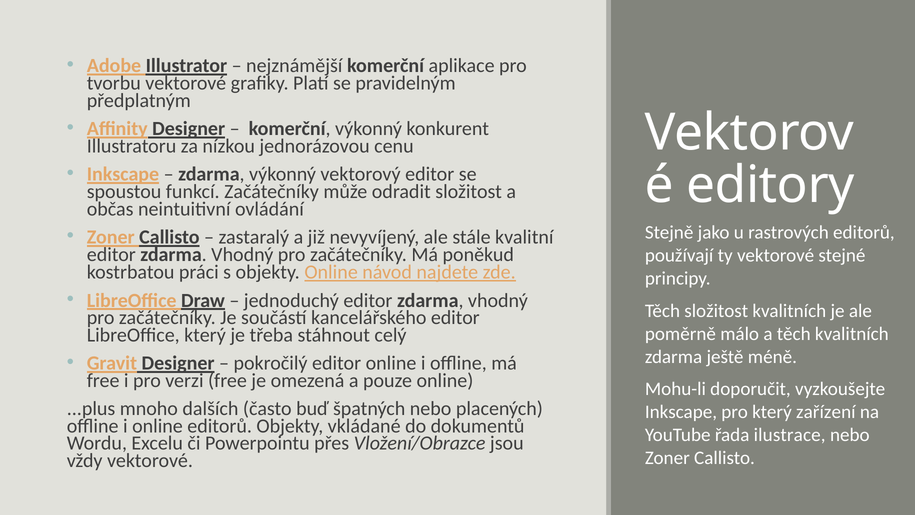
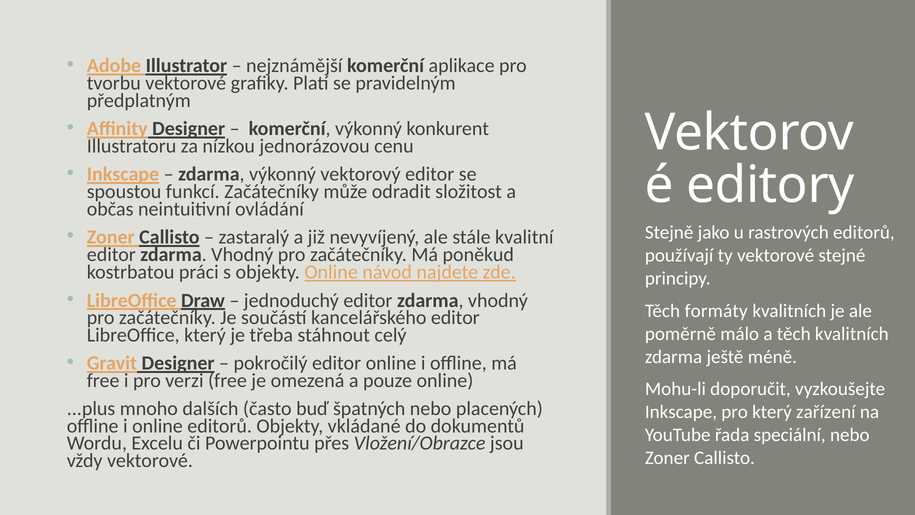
Těch složitost: složitost -> formáty
ilustrace: ilustrace -> speciální
